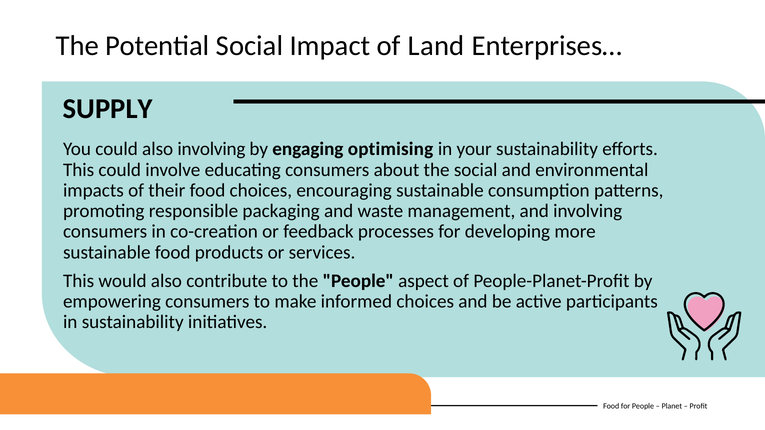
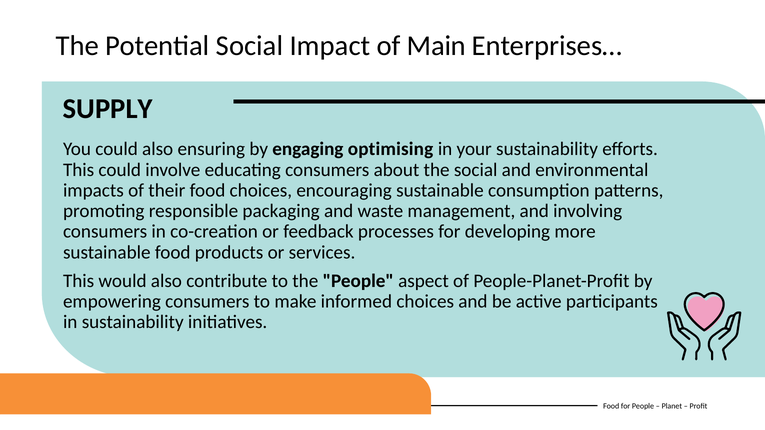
Land: Land -> Main
also involving: involving -> ensuring
